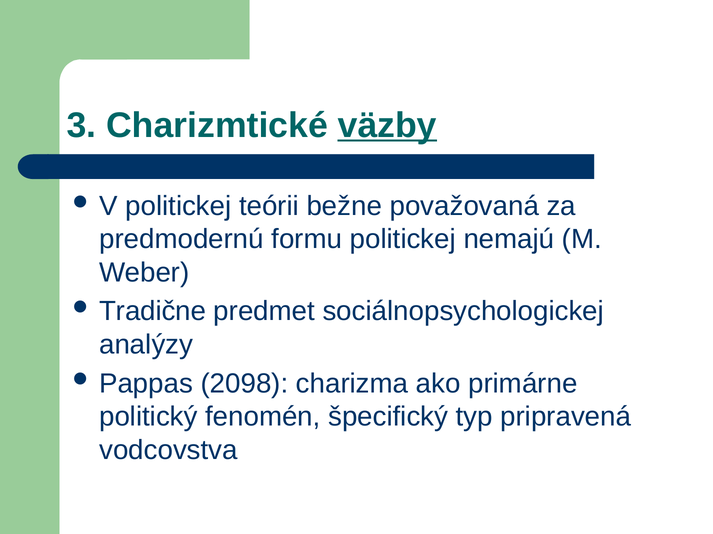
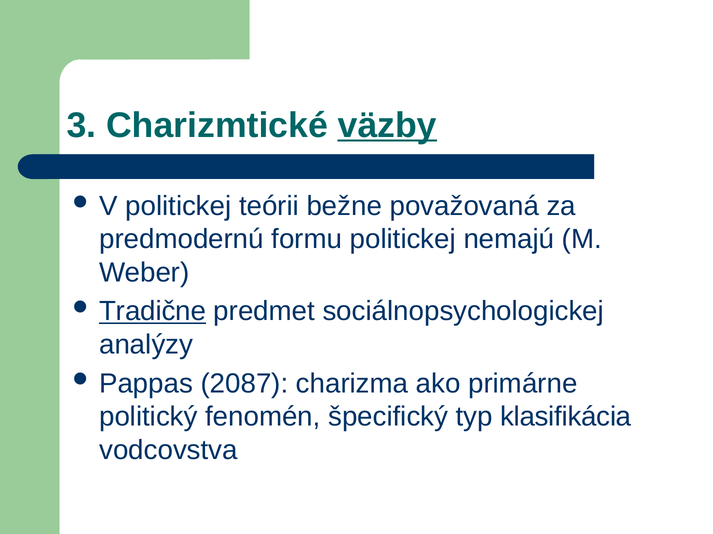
Tradične underline: none -> present
2098: 2098 -> 2087
pripravená: pripravená -> klasifikácia
